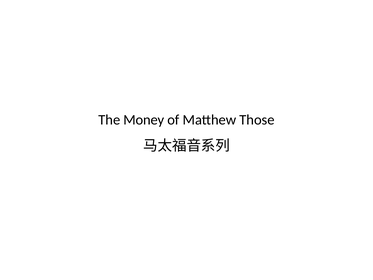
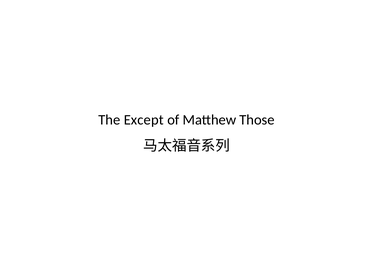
Money: Money -> Except
